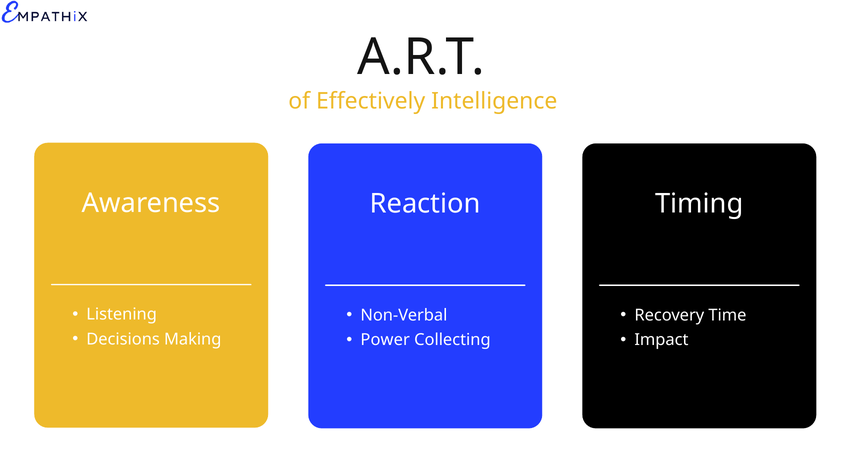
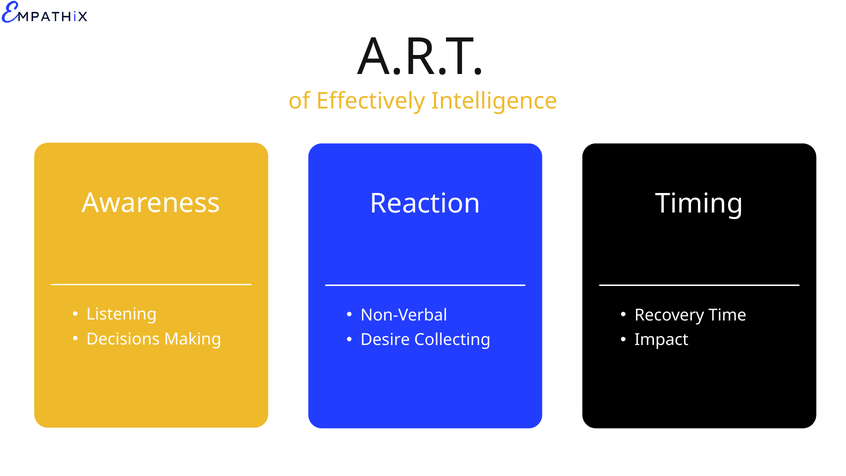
Power: Power -> Desire
